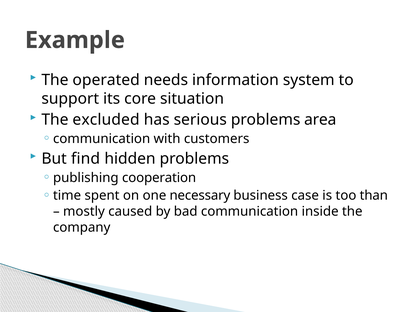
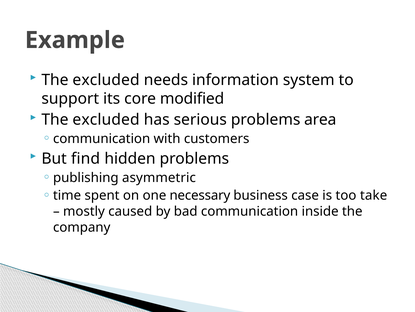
operated at (106, 80): operated -> excluded
situation: situation -> modified
cooperation: cooperation -> asymmetric
than: than -> take
